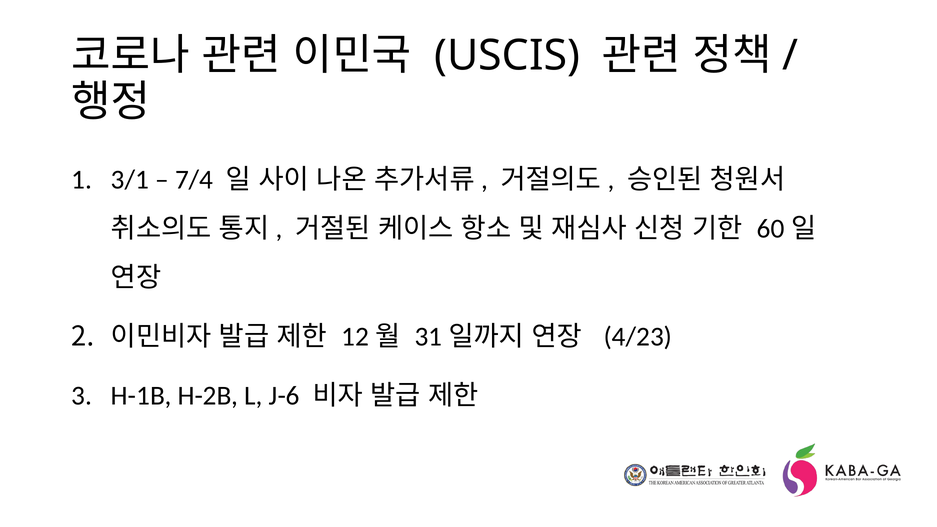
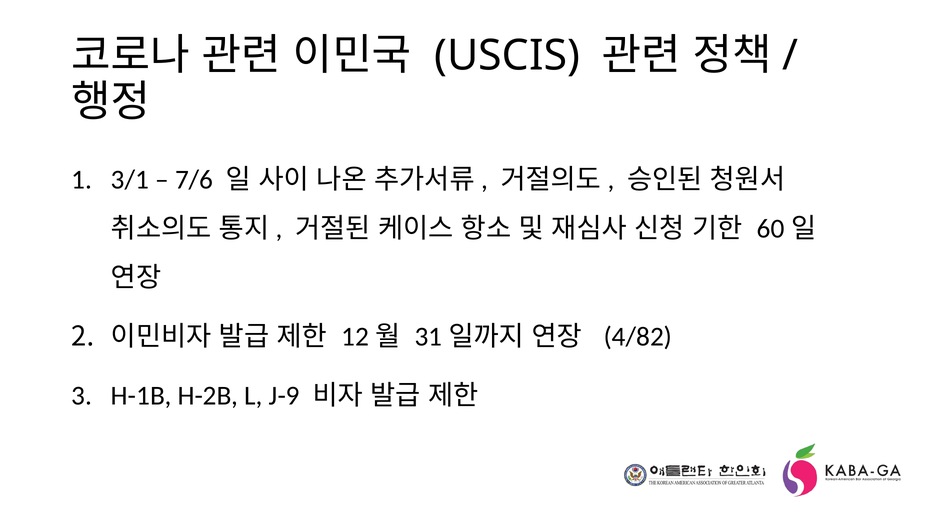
7/4: 7/4 -> 7/6
4/23: 4/23 -> 4/82
J-6: J-6 -> J-9
